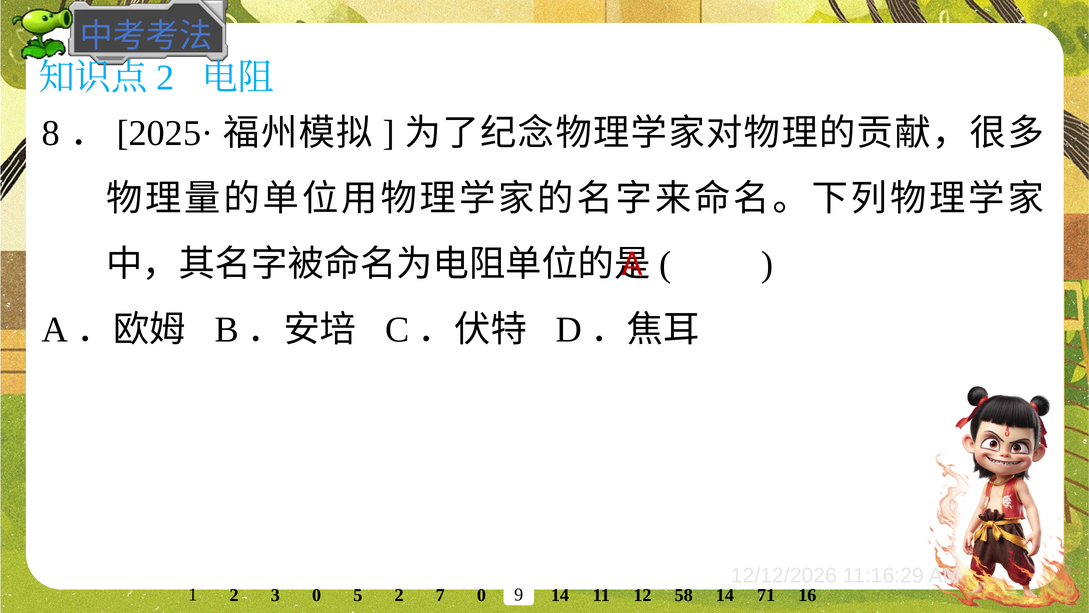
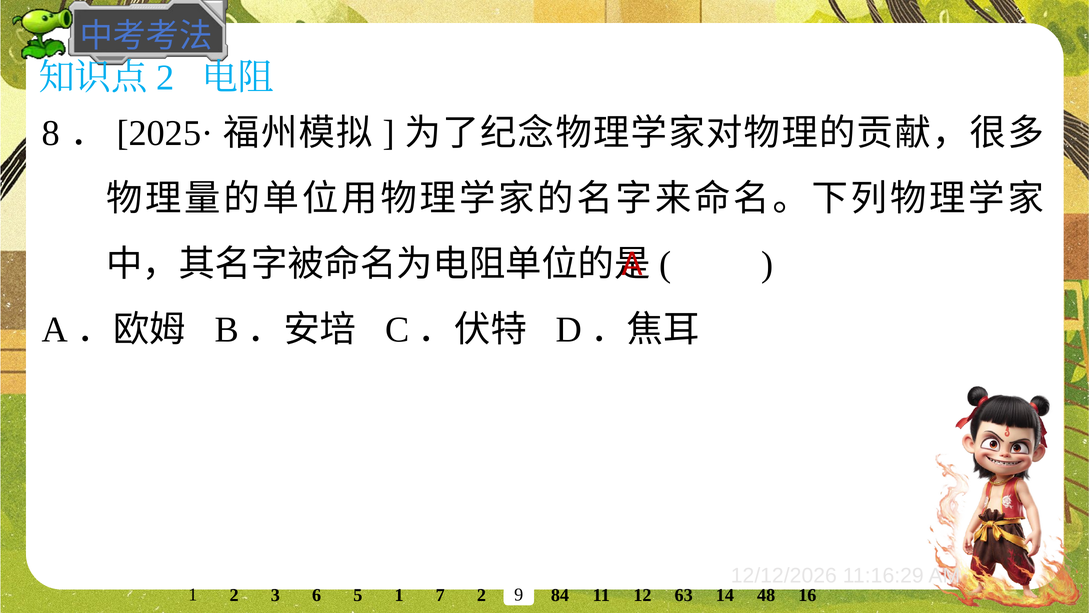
1 14: 14 -> 84
58: 58 -> 63
71: 71 -> 48
3 0: 0 -> 6
5 2: 2 -> 1
7 0: 0 -> 2
